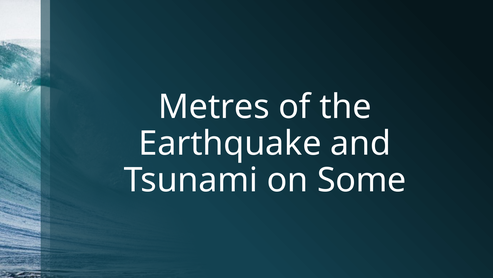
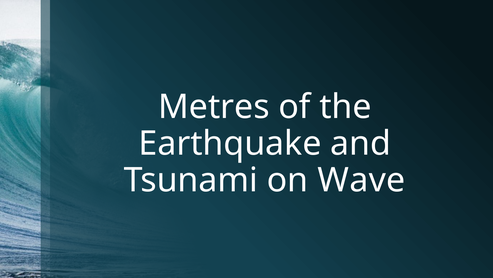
Some: Some -> Wave
